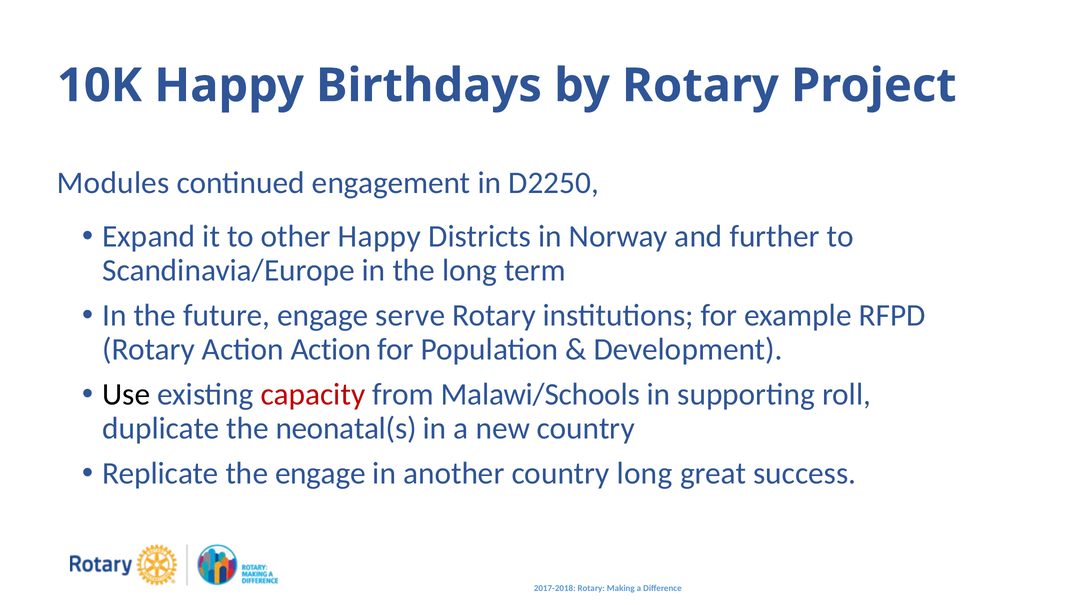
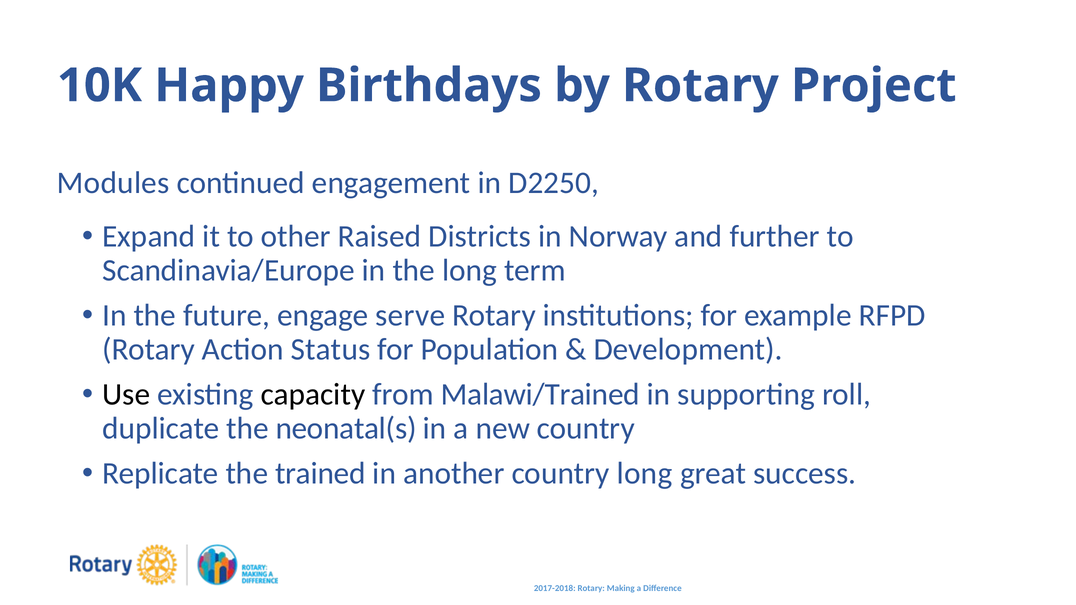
other Happy: Happy -> Raised
Action Action: Action -> Status
capacity colour: red -> black
Malawi/Schools: Malawi/Schools -> Malawi/Trained
the engage: engage -> trained
